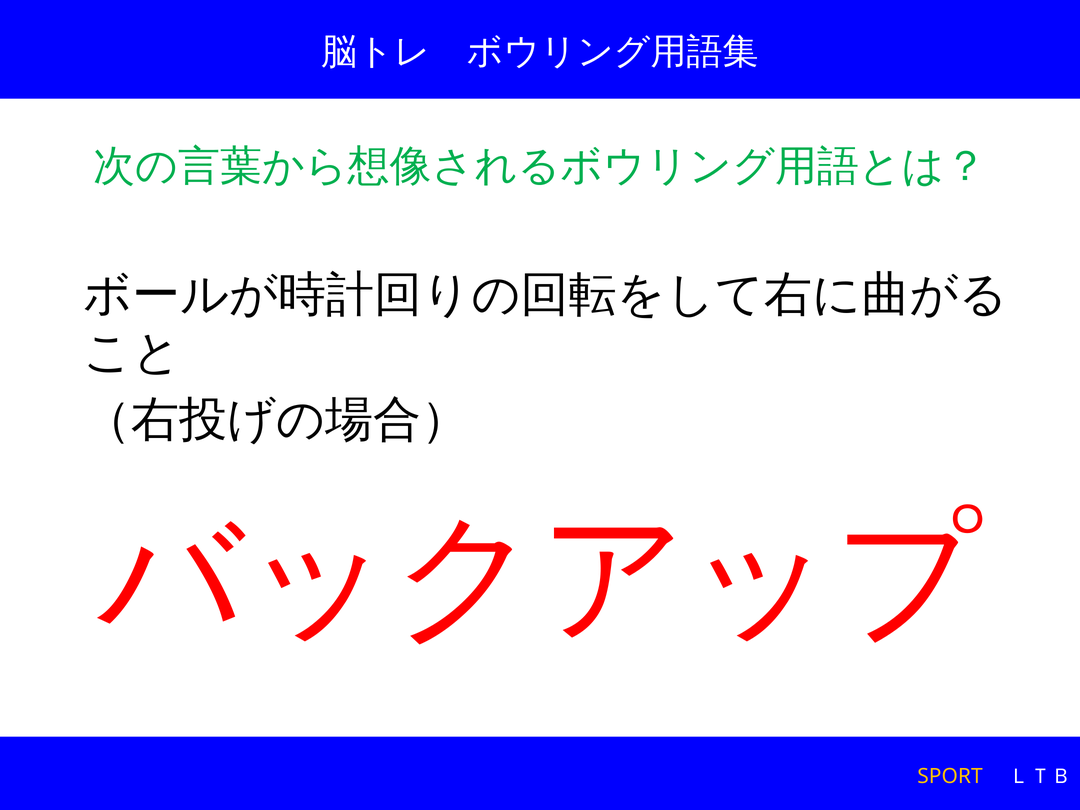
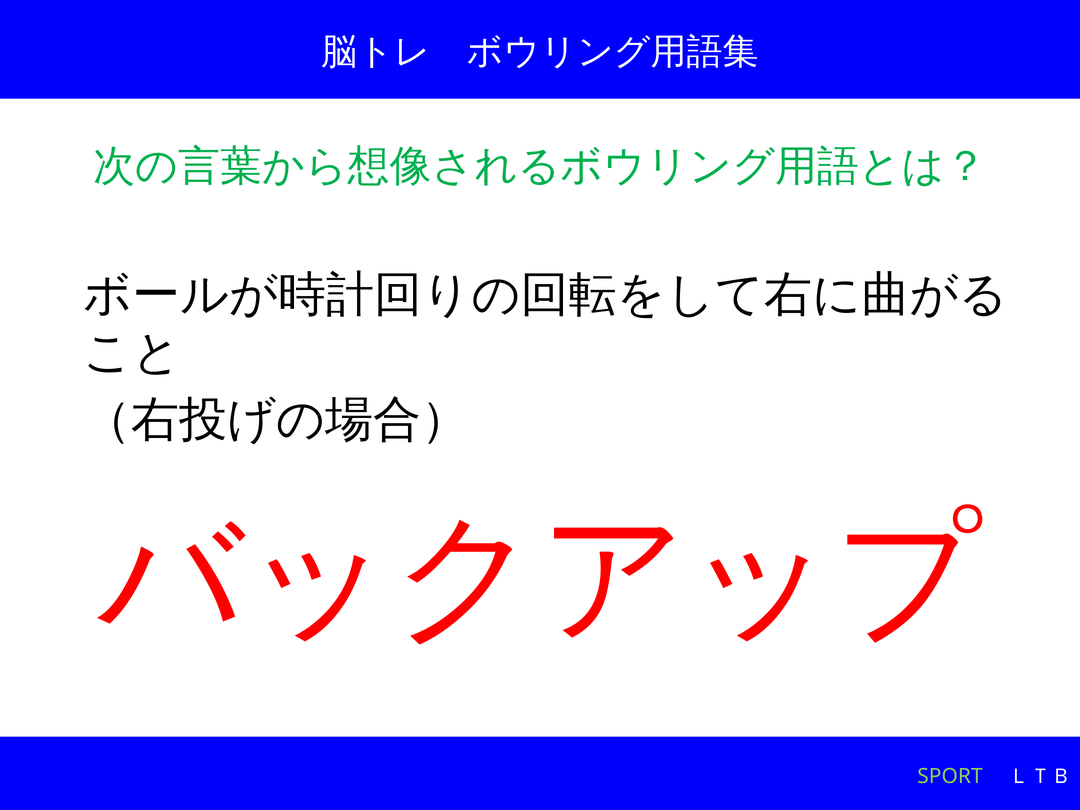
SPORT colour: yellow -> light green
